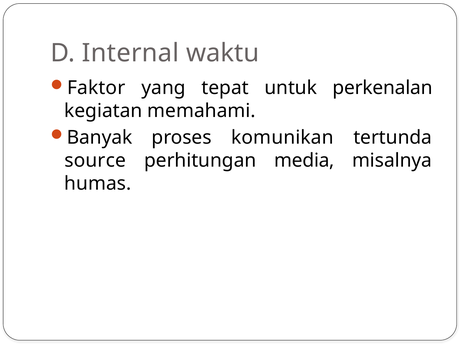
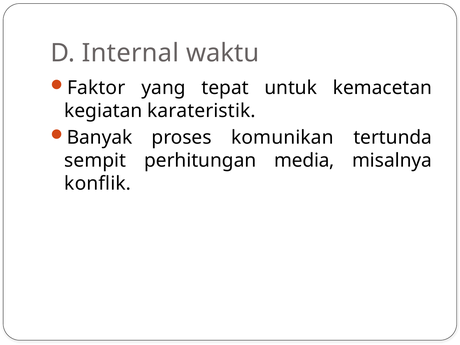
perkenalan: perkenalan -> kemacetan
memahami: memahami -> karateristik
source: source -> sempit
humas: humas -> konflik
